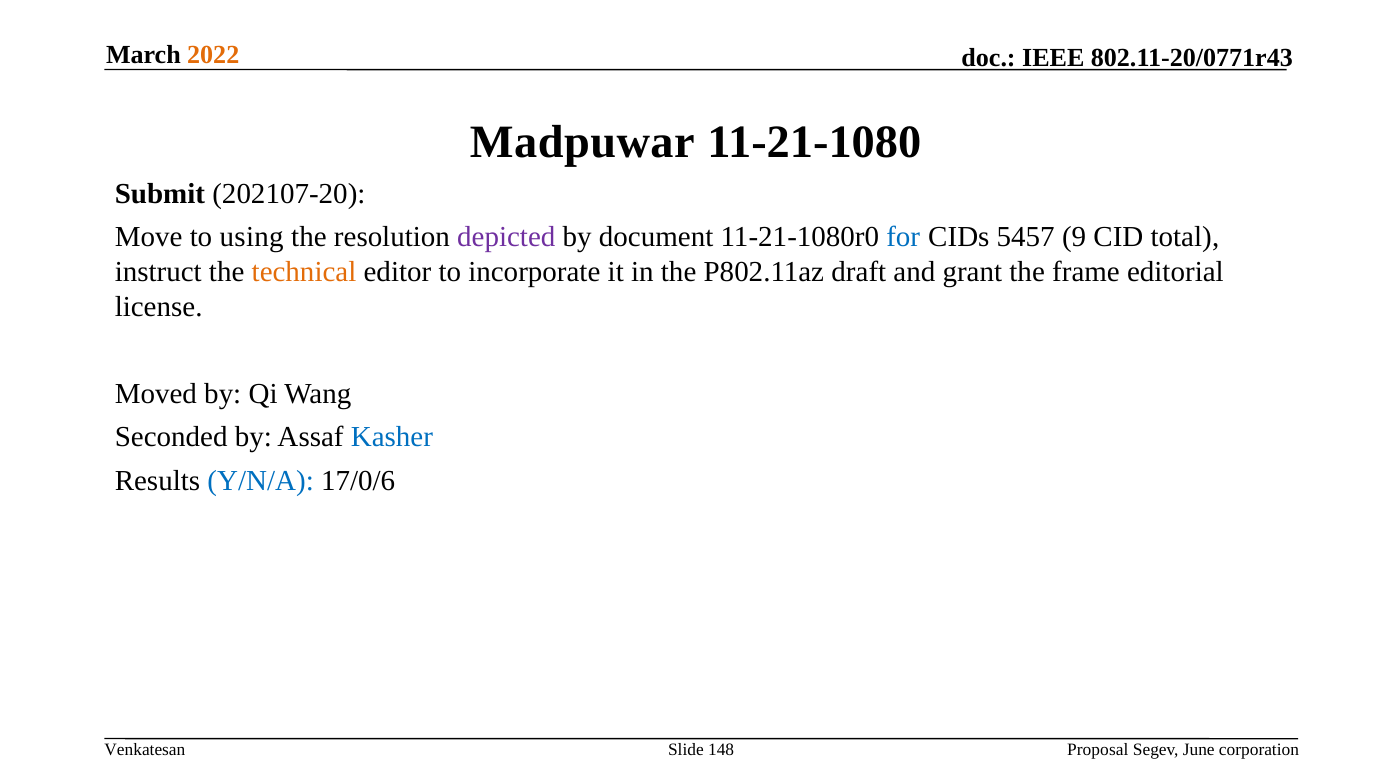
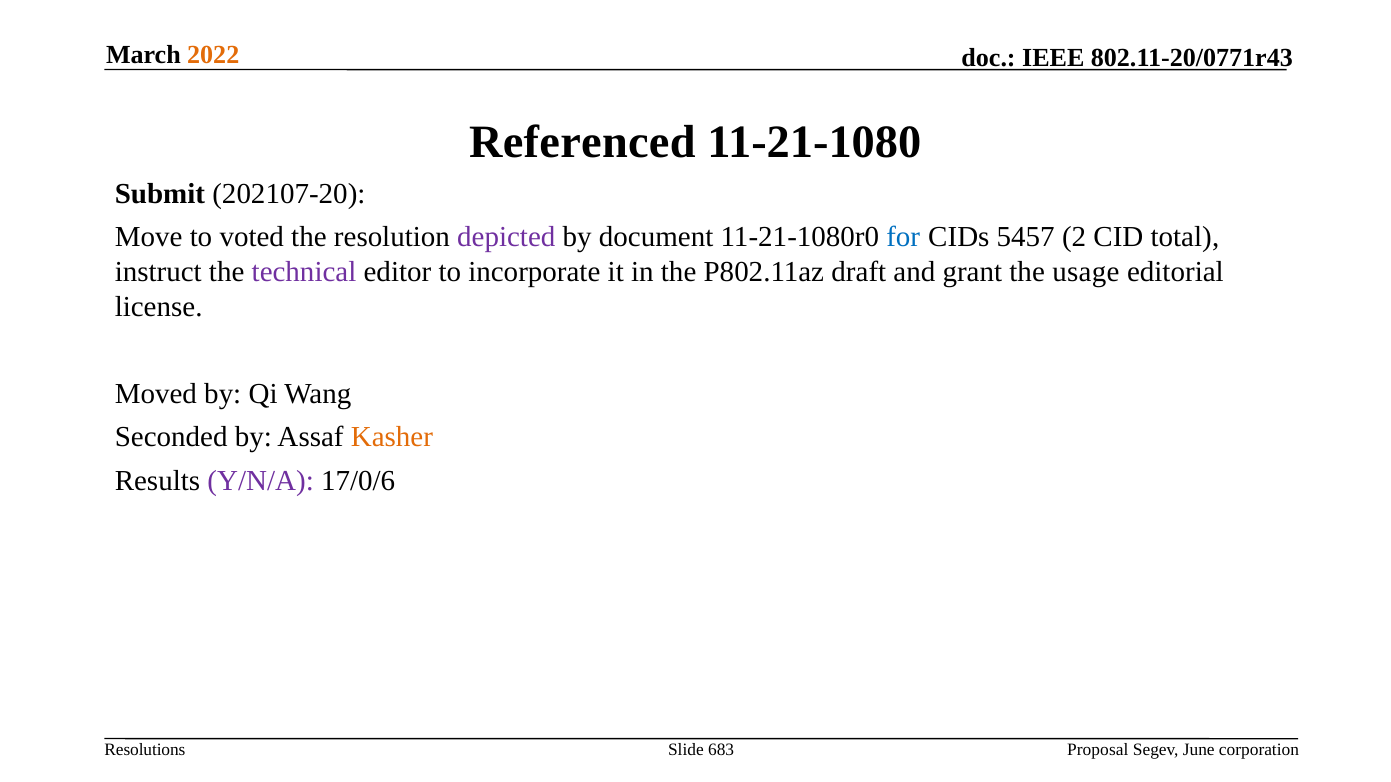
Madpuwar: Madpuwar -> Referenced
using: using -> voted
9: 9 -> 2
technical colour: orange -> purple
frame: frame -> usage
Kasher colour: blue -> orange
Y/N/A colour: blue -> purple
Venkatesan: Venkatesan -> Resolutions
148: 148 -> 683
